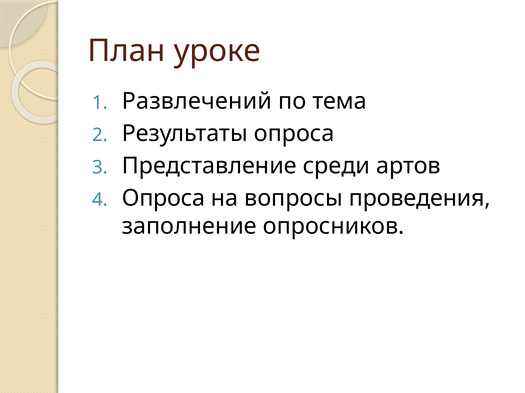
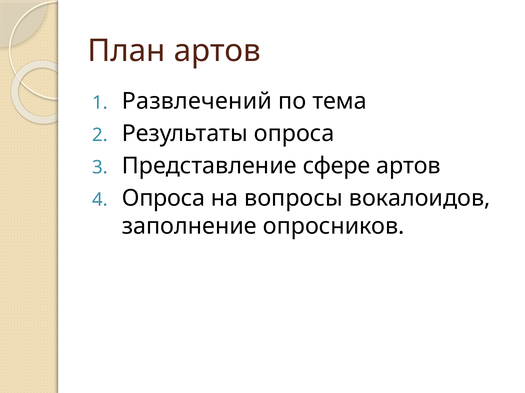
План уроке: уроке -> артов
среди: среди -> сфере
проведения: проведения -> вокалоидов
